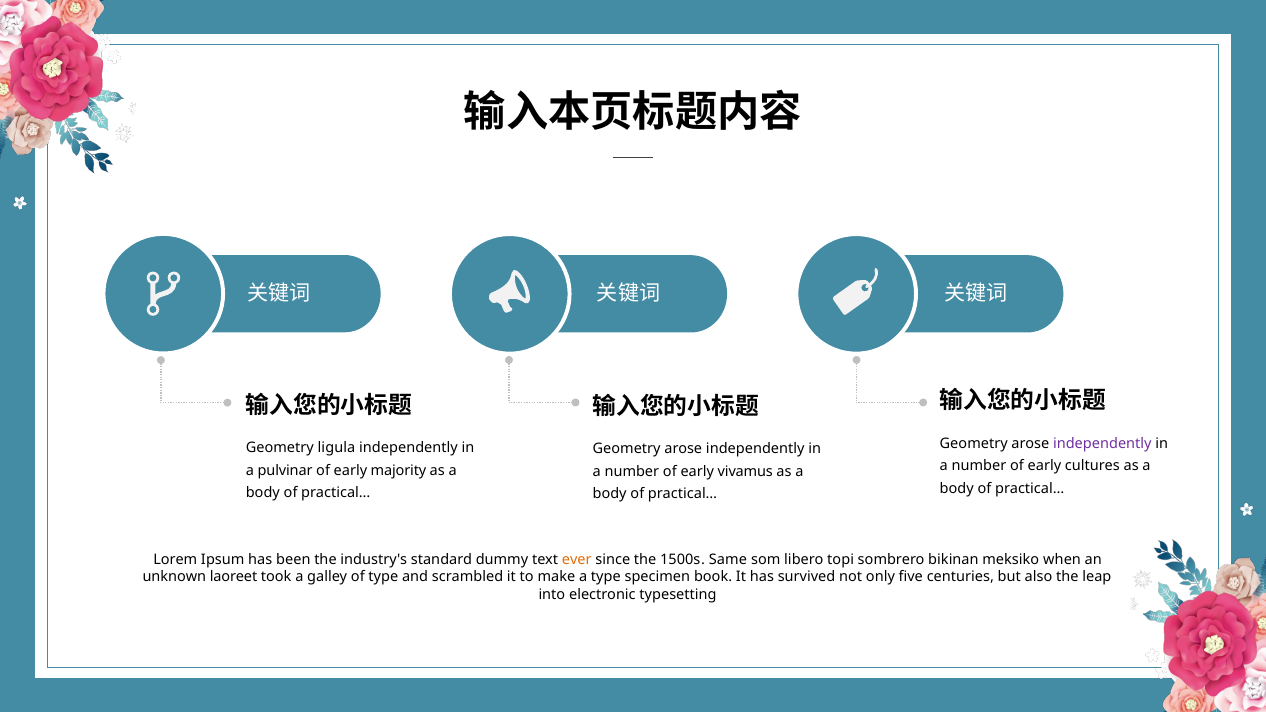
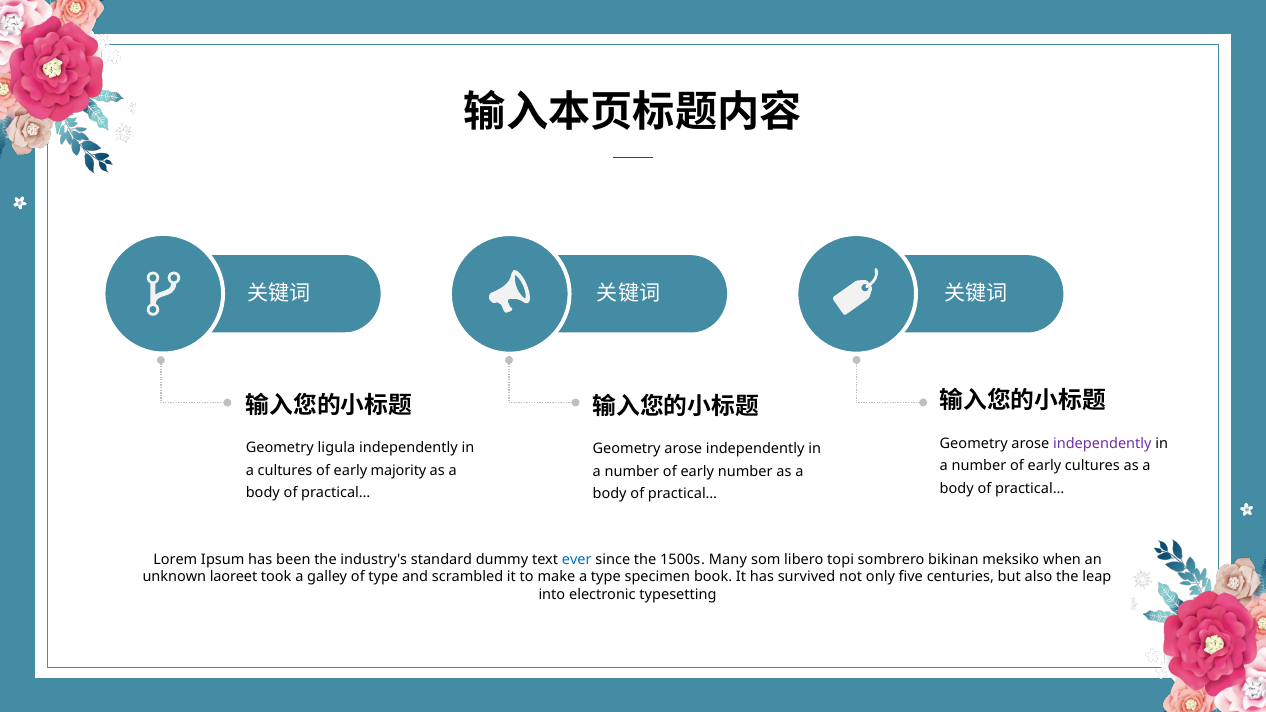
a pulvinar: pulvinar -> cultures
early vivamus: vivamus -> number
ever colour: orange -> blue
Same: Same -> Many
